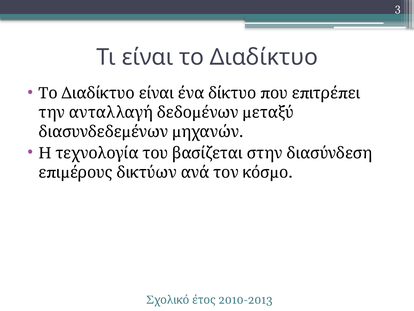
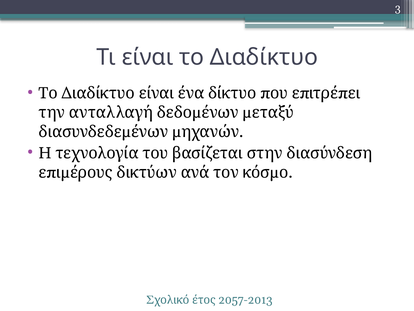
2010-2013: 2010-2013 -> 2057-2013
